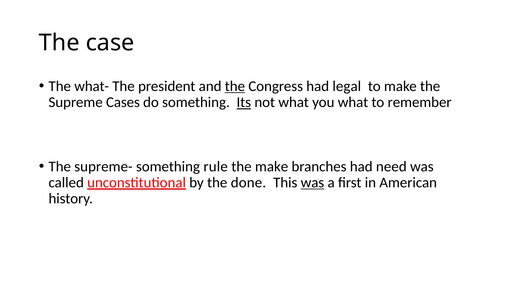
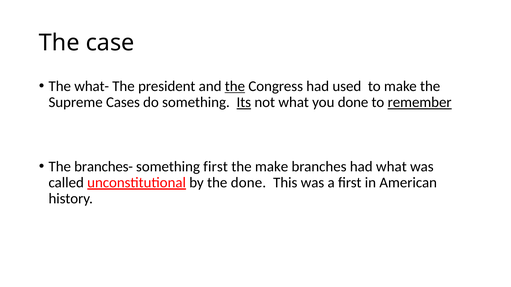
legal: legal -> used
you what: what -> done
remember underline: none -> present
supreme-: supreme- -> branches-
something rule: rule -> first
had need: need -> what
was at (312, 183) underline: present -> none
